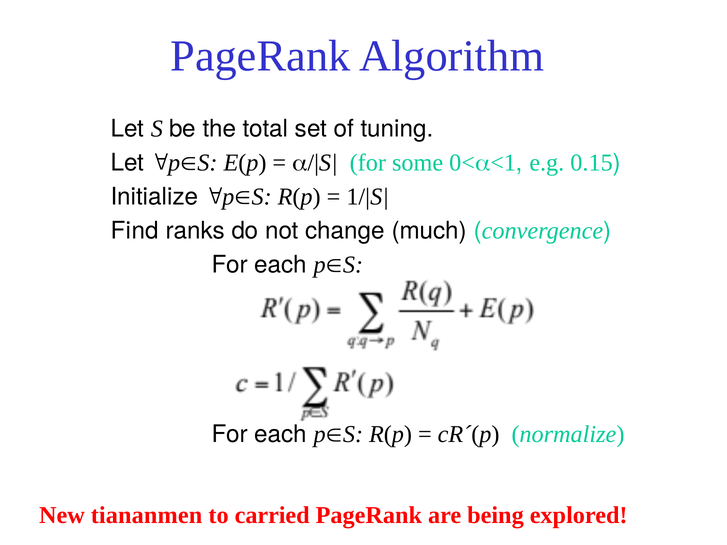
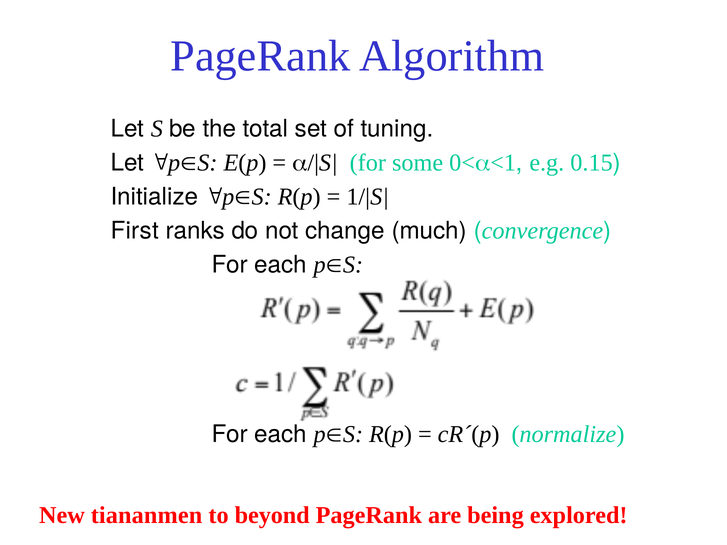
Find: Find -> First
carried: carried -> beyond
